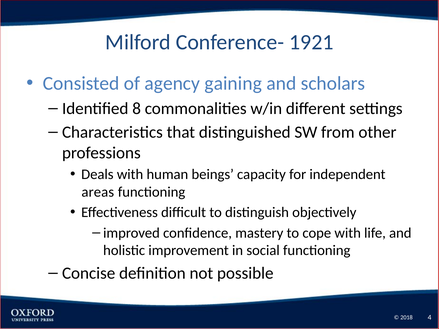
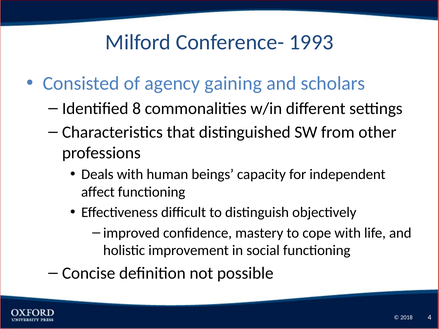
1921: 1921 -> 1993
areas: areas -> affect
